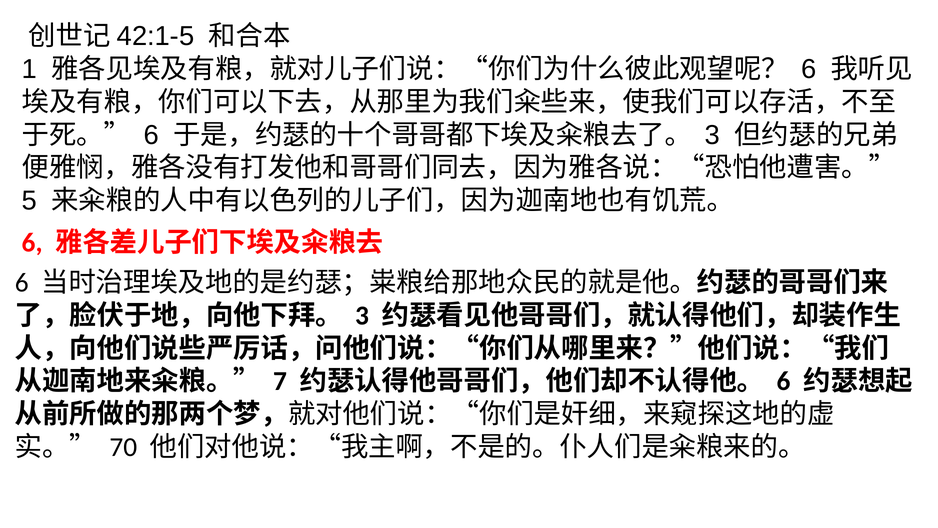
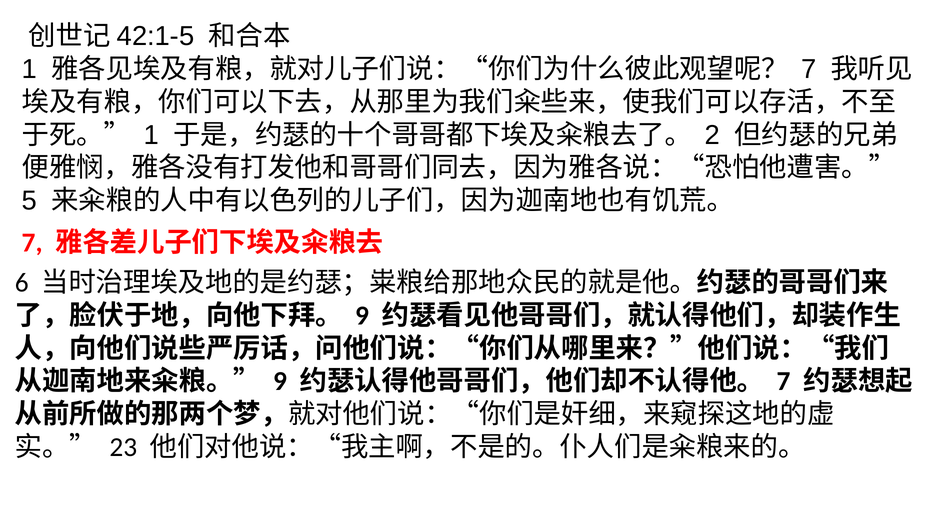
6 at (809, 69): 6 -> 7
6 at (151, 135): 6 -> 1
3 at (712, 135): 3 -> 2
6 at (32, 242): 6 -> 7
3 at (362, 315): 3 -> 9
7 at (280, 381): 7 -> 9
6 at (784, 381): 6 -> 7
70: 70 -> 23
